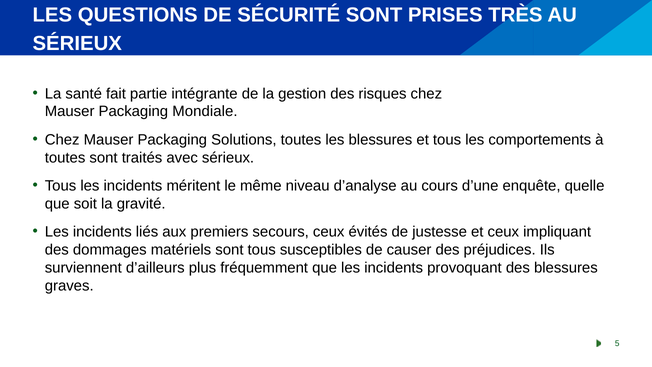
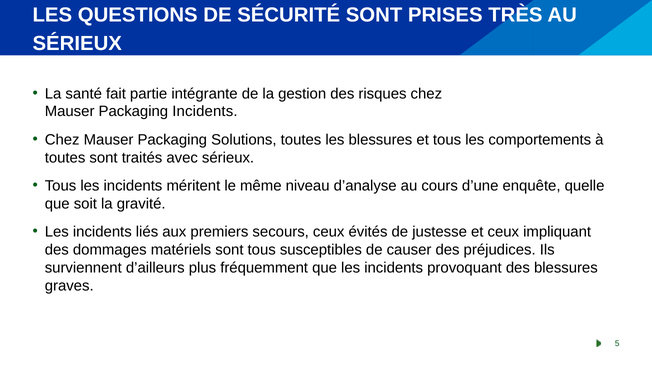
Packaging Mondiale: Mondiale -> Incidents
